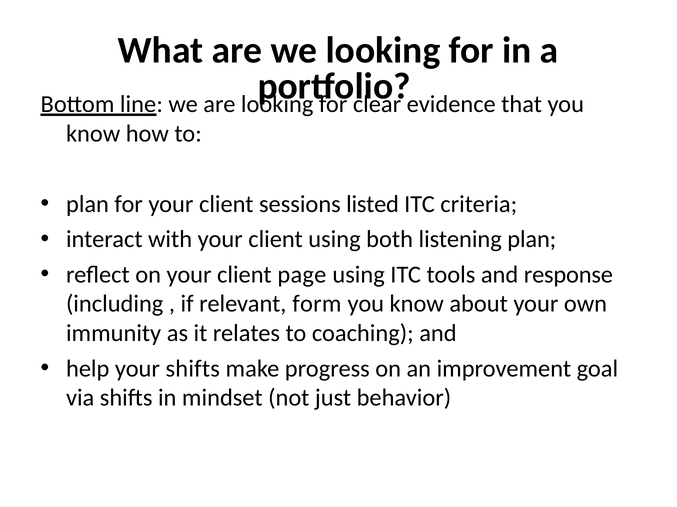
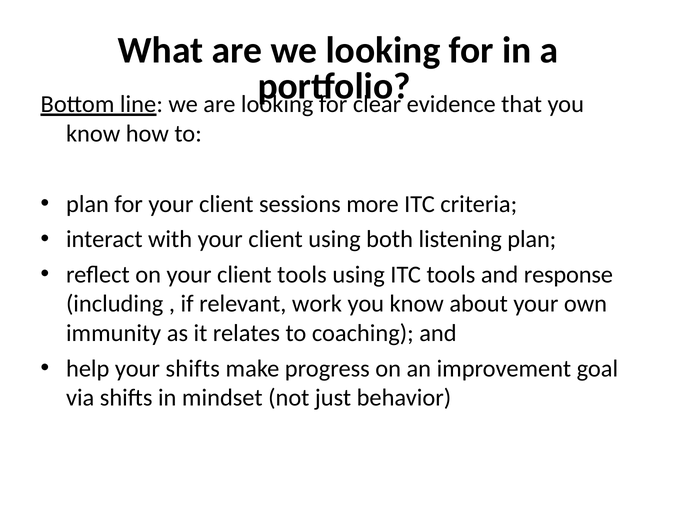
listed: listed -> more
client page: page -> tools
form: form -> work
